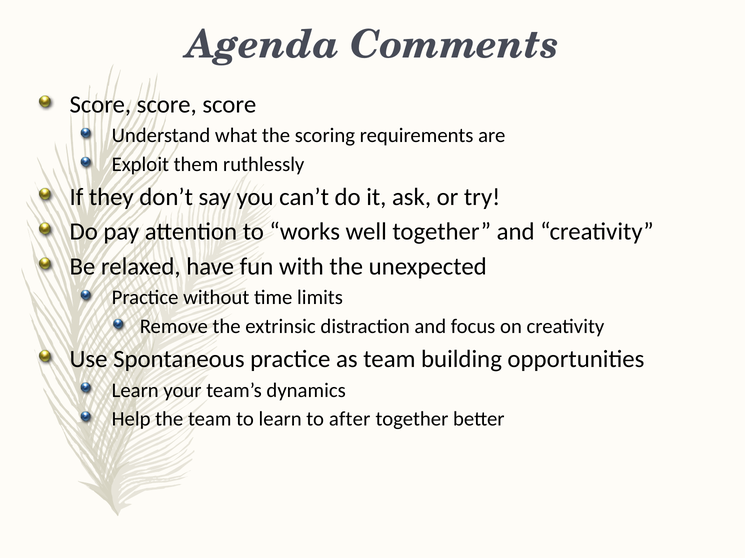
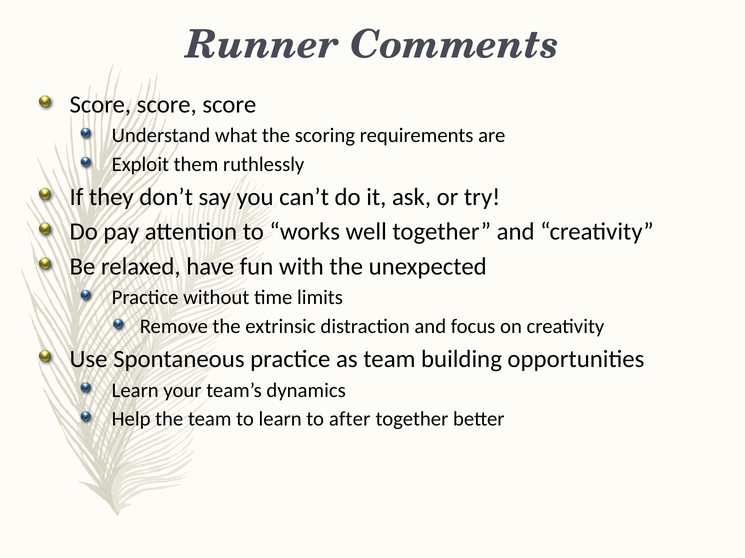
Agenda: Agenda -> Runner
